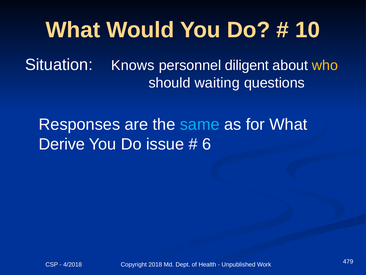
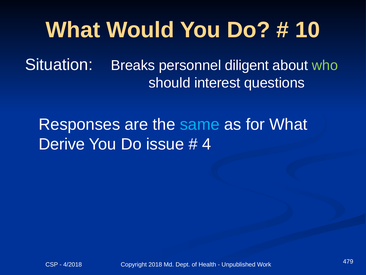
Knows: Knows -> Breaks
who colour: yellow -> light green
waiting: waiting -> interest
6: 6 -> 4
